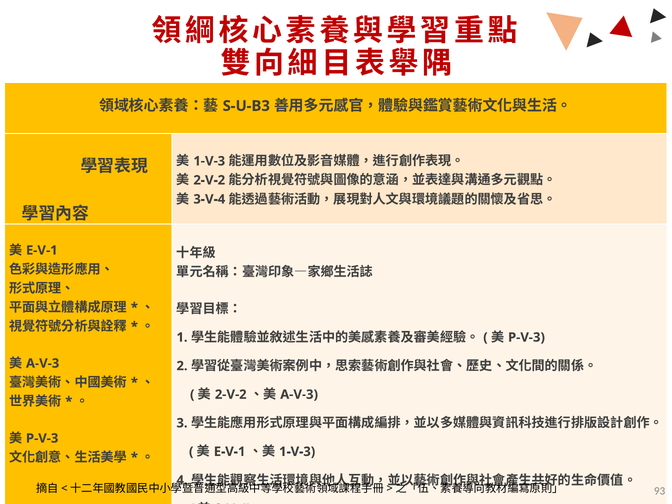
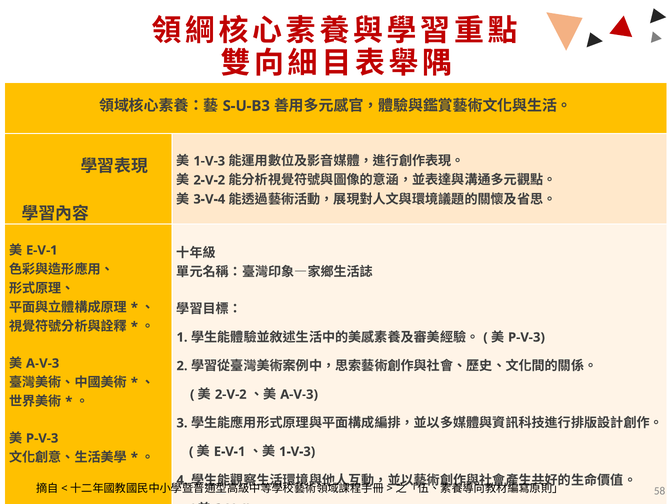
93: 93 -> 58
